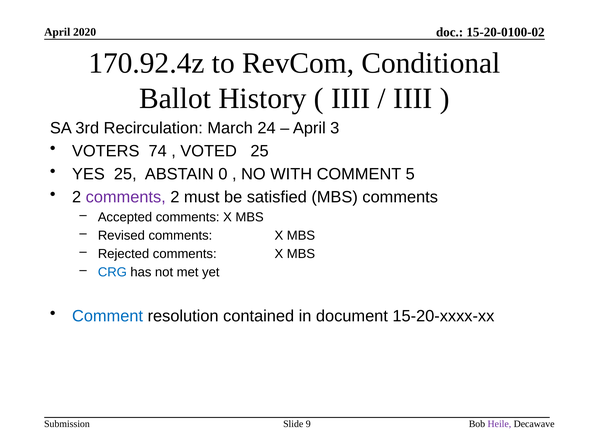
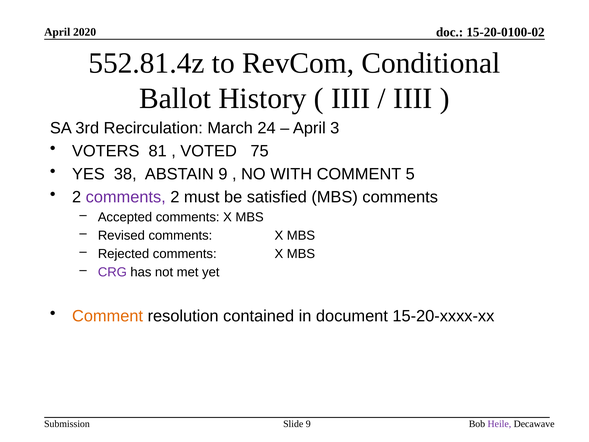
170.92.4z: 170.92.4z -> 552.81.4z
74: 74 -> 81
VOTED 25: 25 -> 75
YES 25: 25 -> 38
ABSTAIN 0: 0 -> 9
CRG colour: blue -> purple
Comment at (108, 316) colour: blue -> orange
